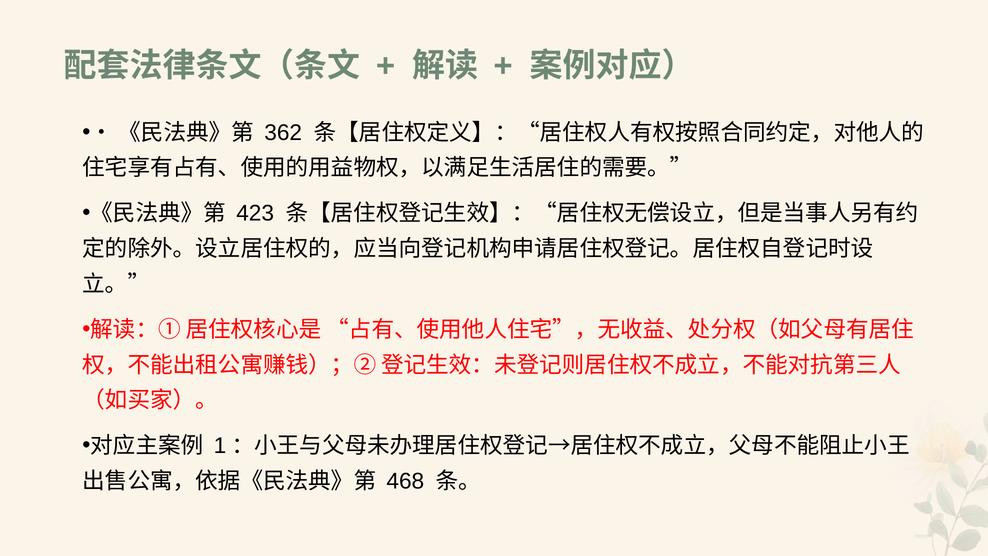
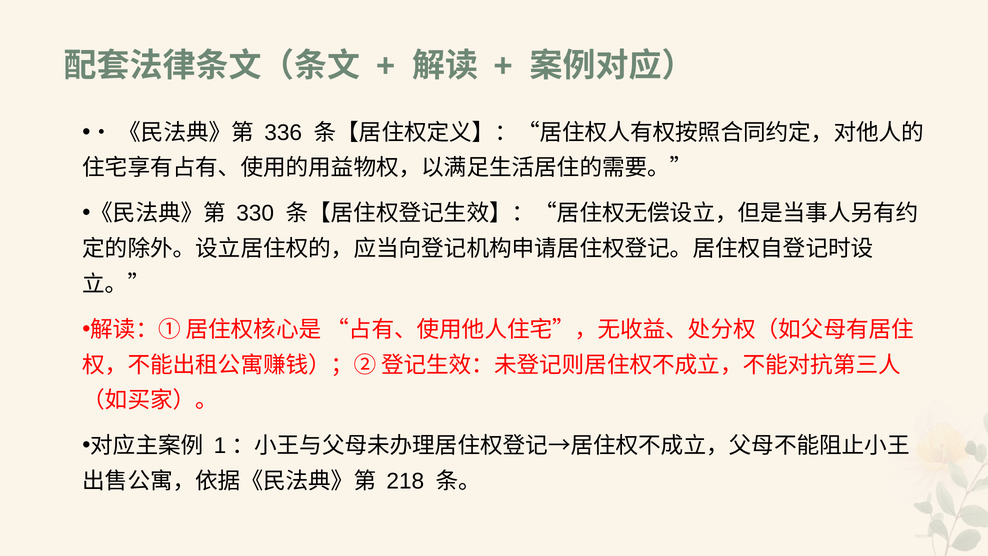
362: 362 -> 336
423: 423 -> 330
468: 468 -> 218
